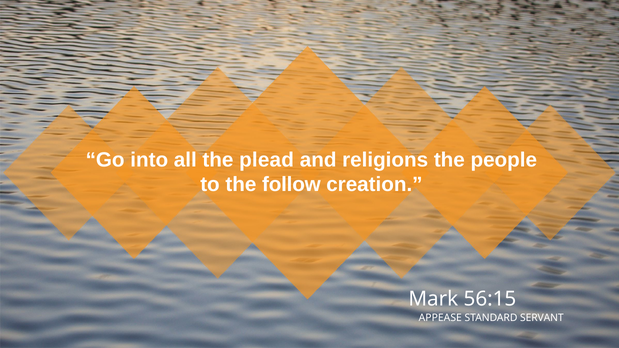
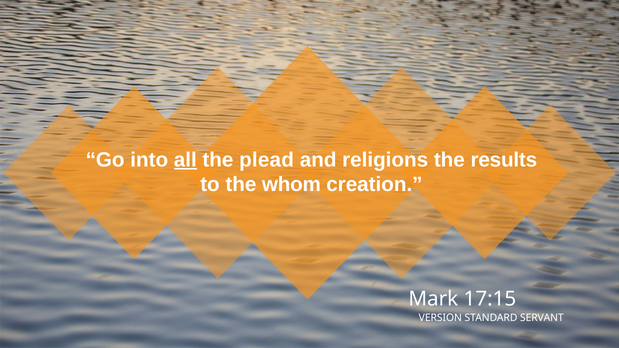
all underline: none -> present
people: people -> results
follow: follow -> whom
56:15: 56:15 -> 17:15
APPEASE: APPEASE -> VERSION
